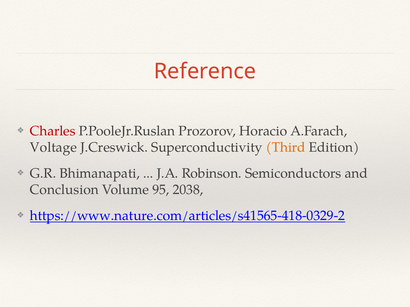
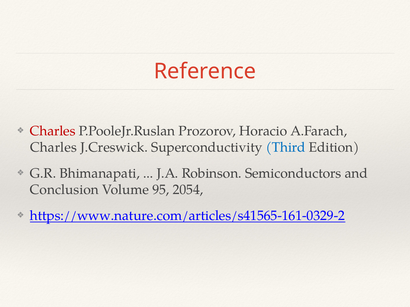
Voltage at (53, 148): Voltage -> Charles
Third colour: orange -> blue
2038: 2038 -> 2054
https://www.nature.com/articles/s41565-418-0329-2: https://www.nature.com/articles/s41565-418-0329-2 -> https://www.nature.com/articles/s41565-161-0329-2
